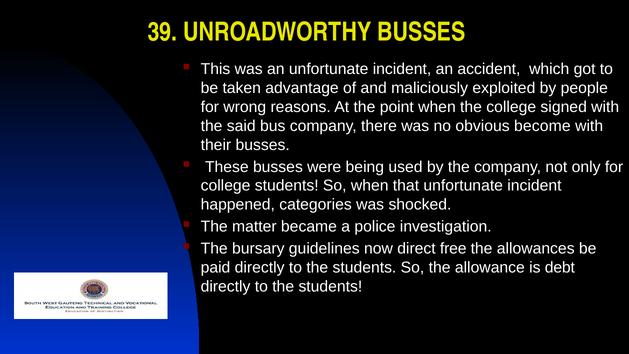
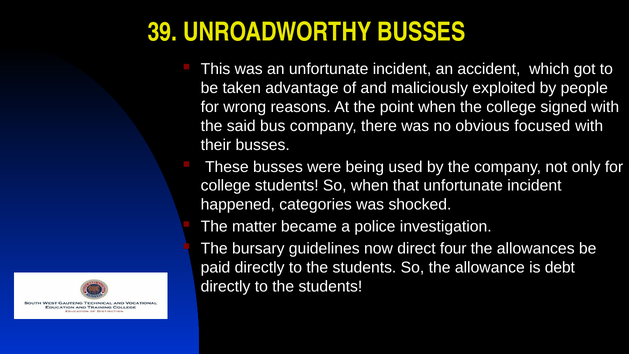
become: become -> focused
free: free -> four
